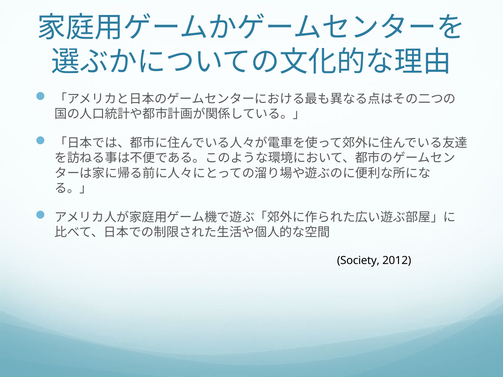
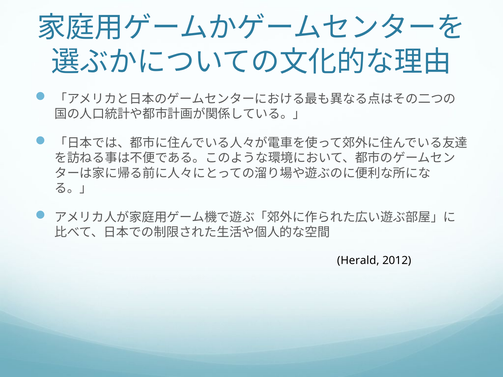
Society: Society -> Herald
